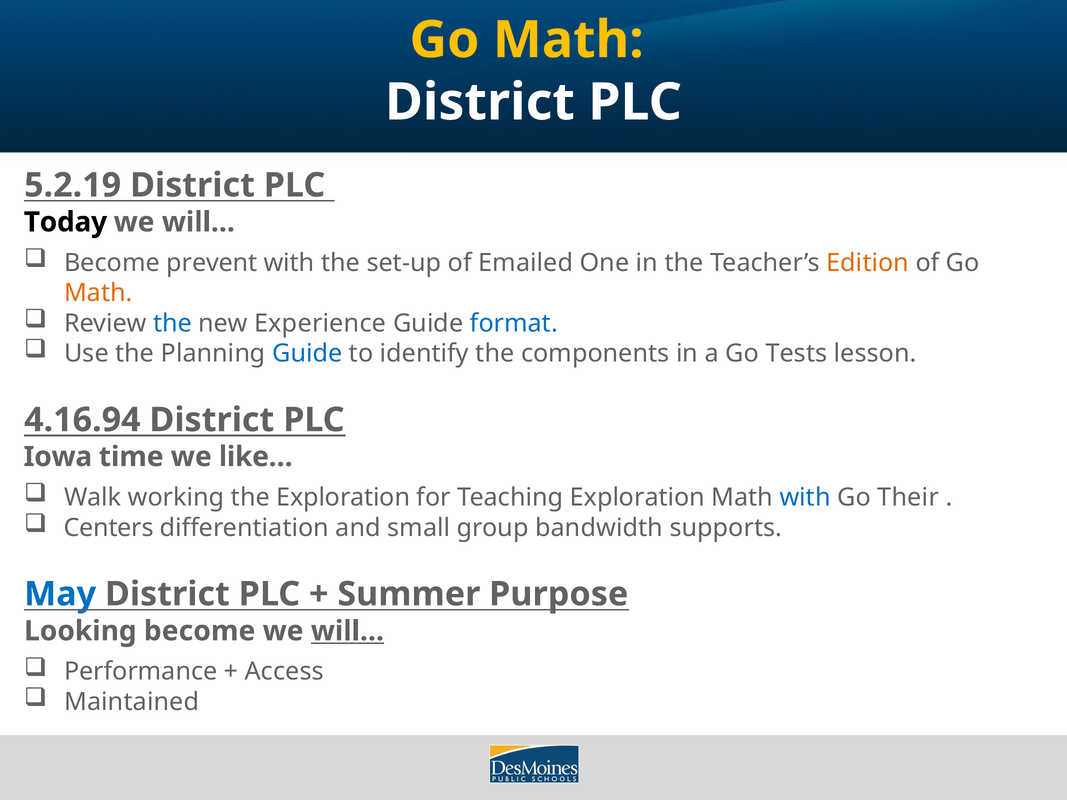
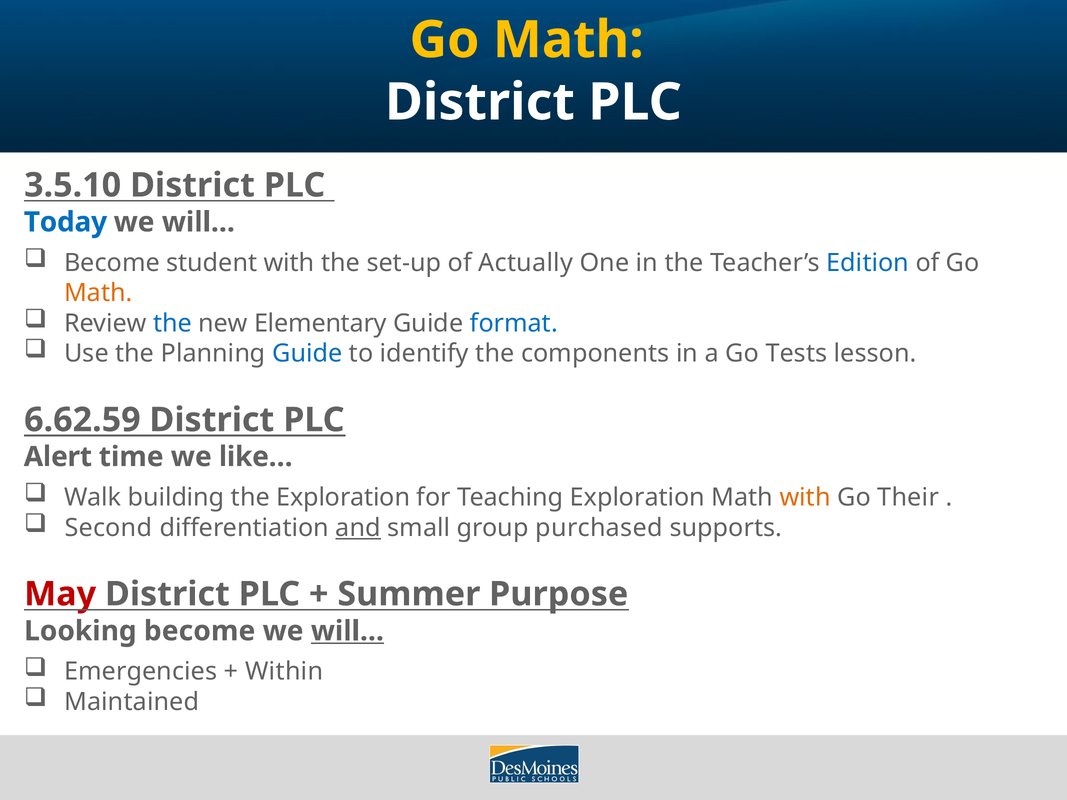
5.2.19: 5.2.19 -> 3.5.10
Today colour: black -> blue
prevent: prevent -> student
Emailed: Emailed -> Actually
Edition colour: orange -> blue
Experience: Experience -> Elementary
4.16.94: 4.16.94 -> 6.62.59
Iowa: Iowa -> Alert
working: working -> building
with at (805, 498) colour: blue -> orange
Centers: Centers -> Second
and underline: none -> present
bandwidth: bandwidth -> purchased
May colour: blue -> red
Performance: Performance -> Emergencies
Access: Access -> Within
